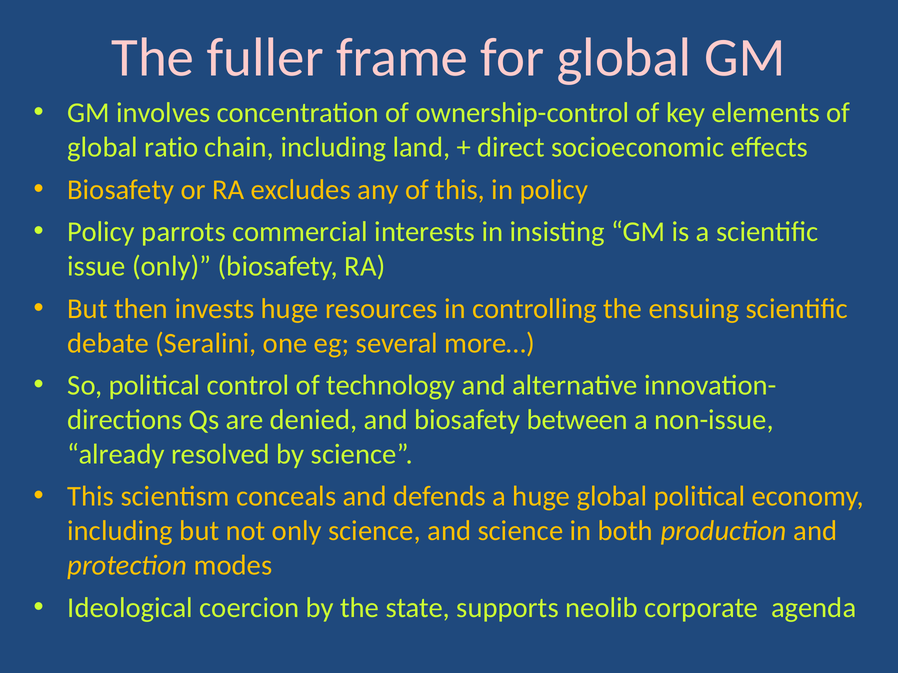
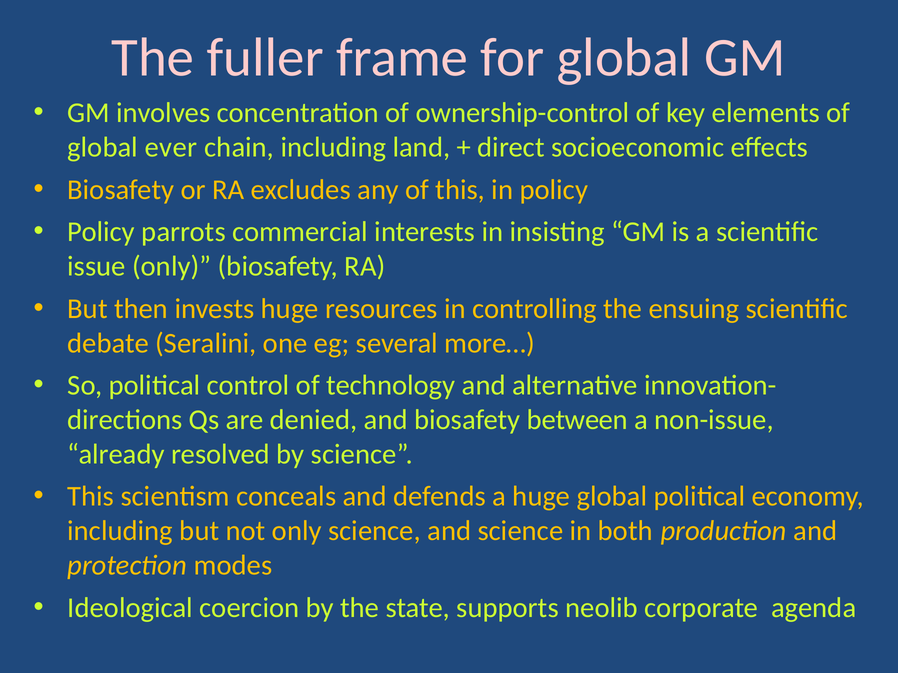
ratio: ratio -> ever
